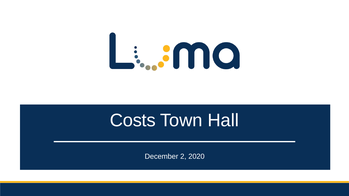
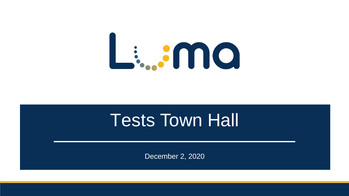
Costs: Costs -> Tests
